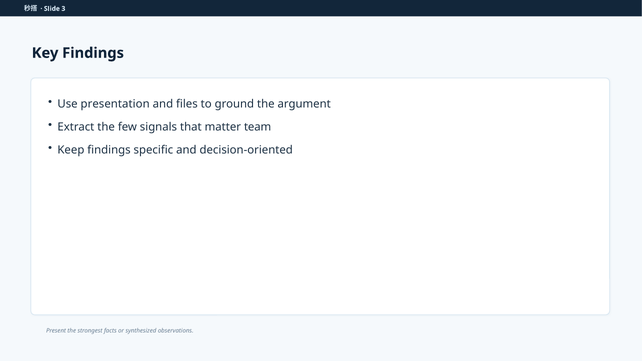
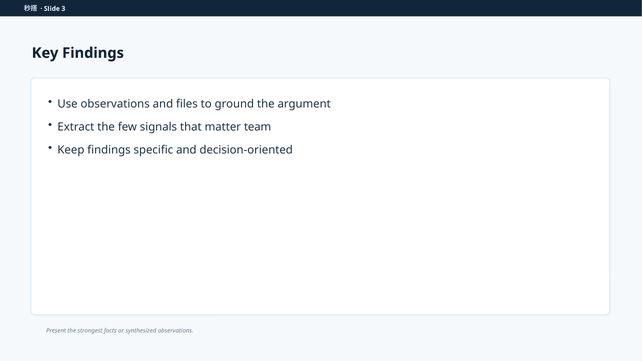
Use presentation: presentation -> observations
